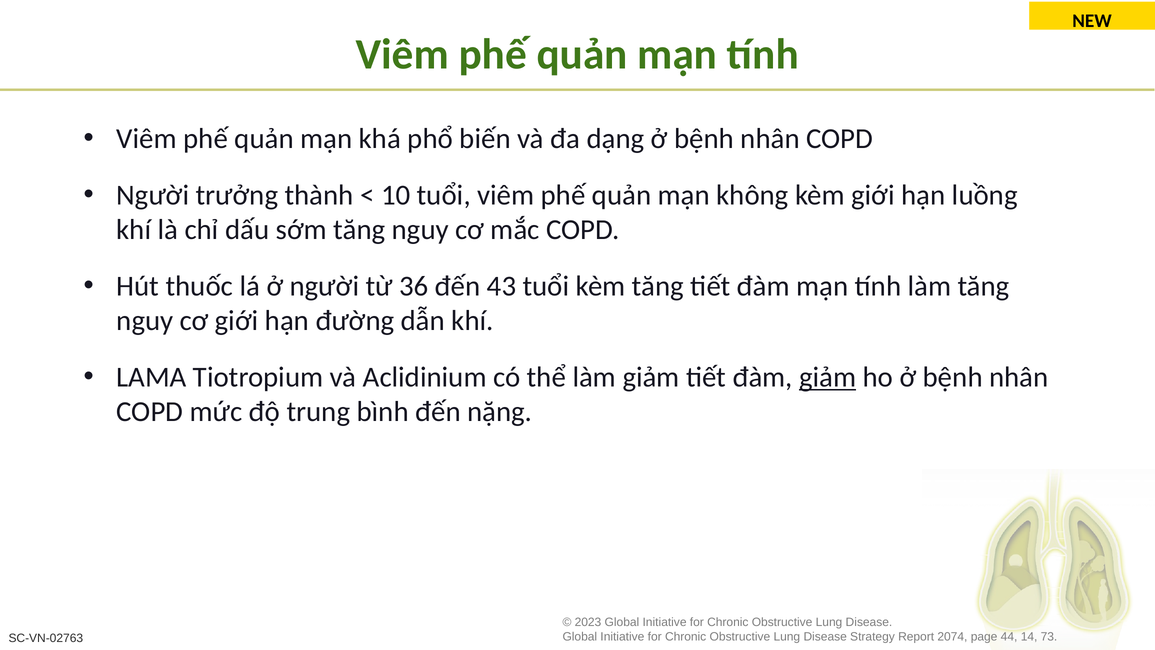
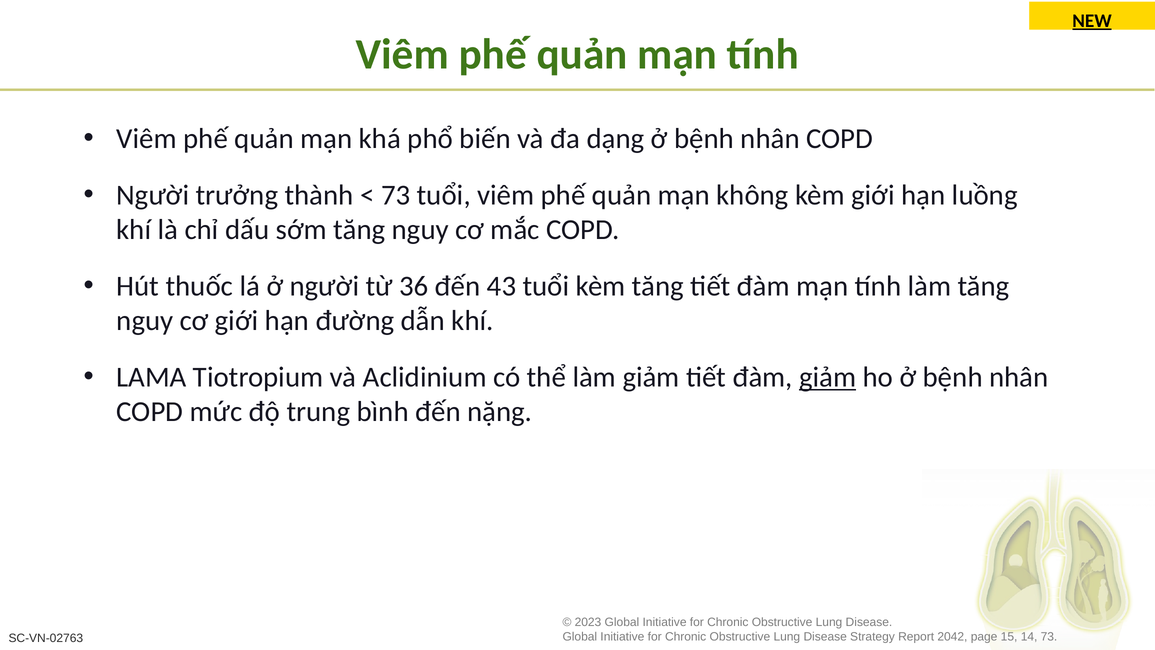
NEW underline: none -> present
10 at (396, 195): 10 -> 73
2074: 2074 -> 2042
44: 44 -> 15
